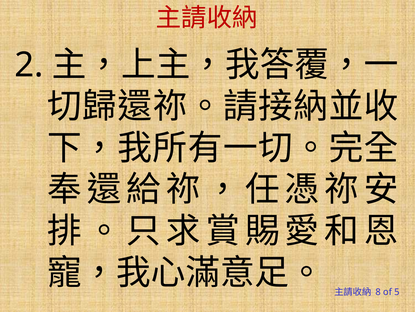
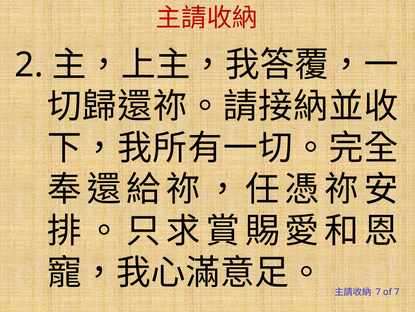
8 at (378, 291): 8 -> 7
of 5: 5 -> 7
